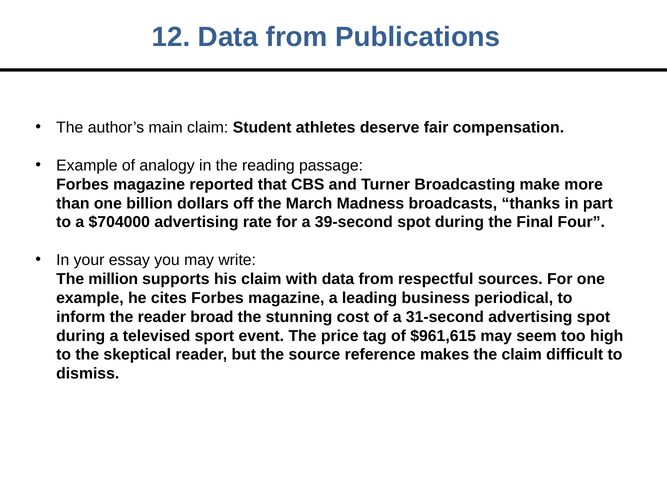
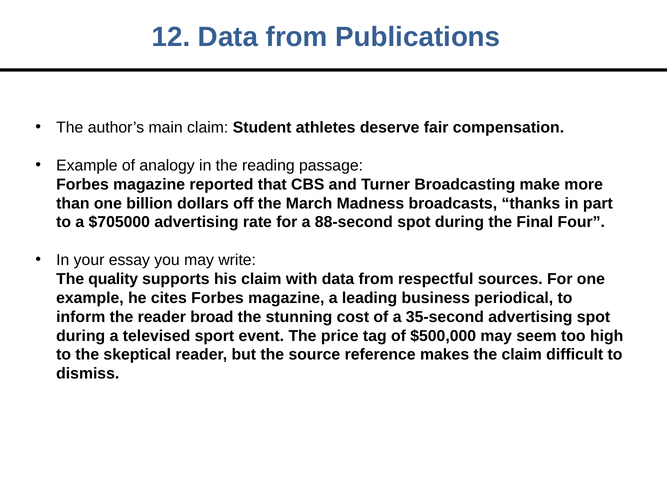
$704000: $704000 -> $705000
39-second: 39-second -> 88-second
million: million -> quality
31-second: 31-second -> 35-second
$961,615: $961,615 -> $500,000
